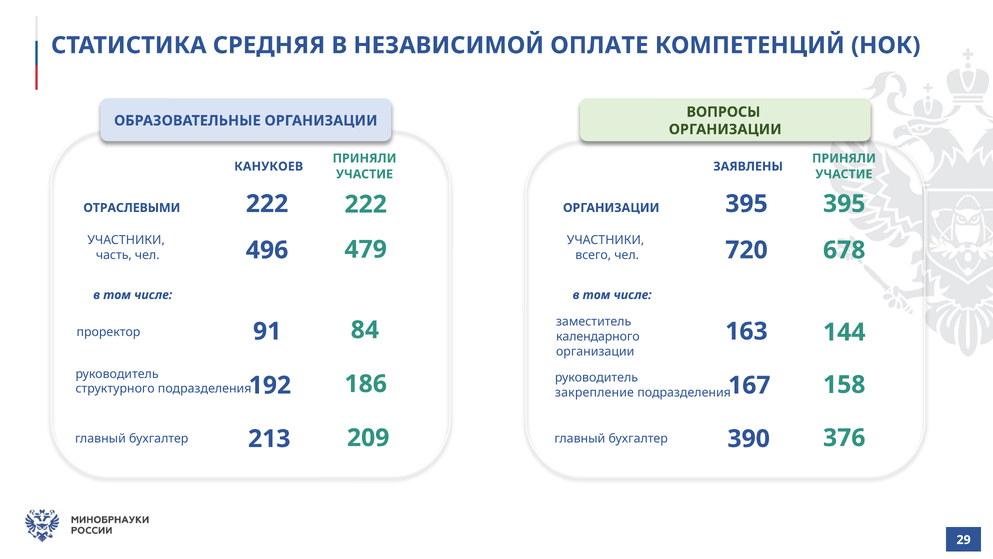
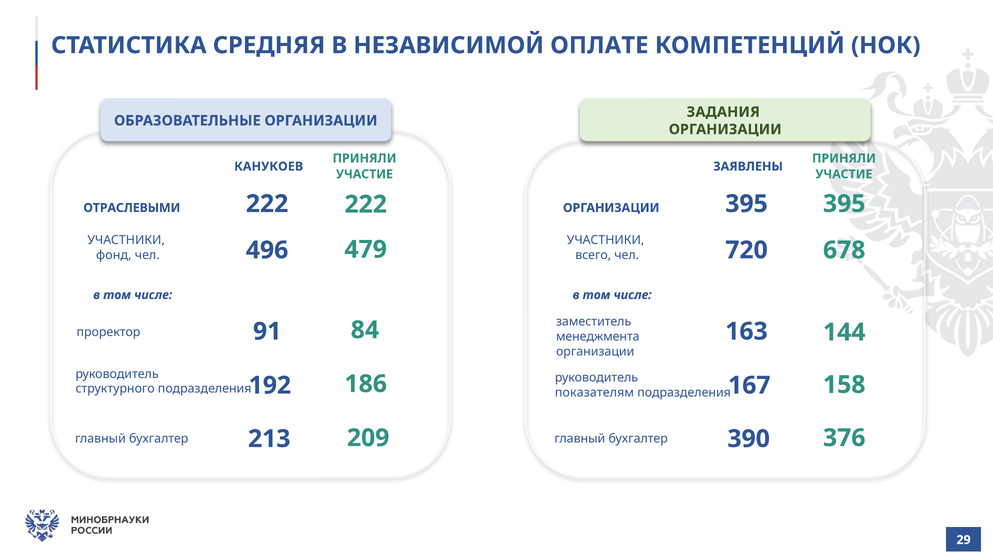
ВОПРОСЫ: ВОПРОСЫ -> ЗАДАНИЯ
часть: часть -> фонд
календарного: календарного -> менеджмента
закрепление: закрепление -> показателям
